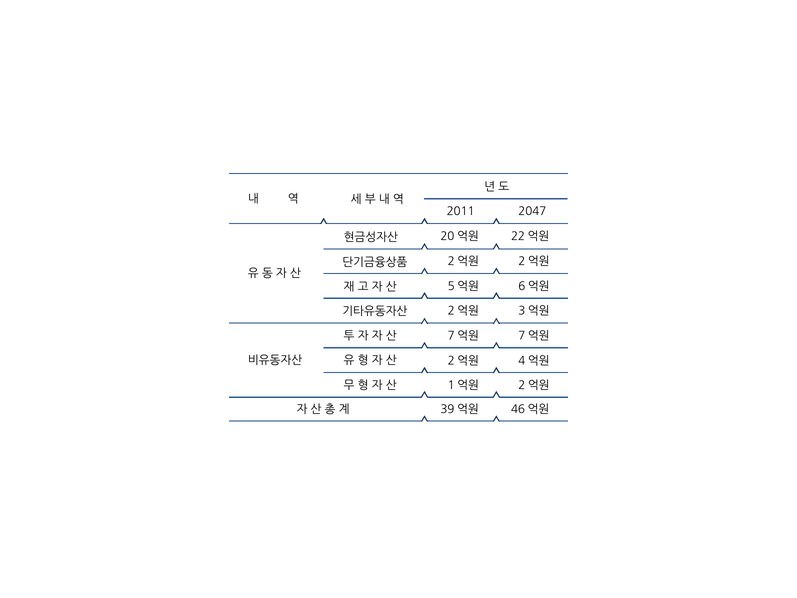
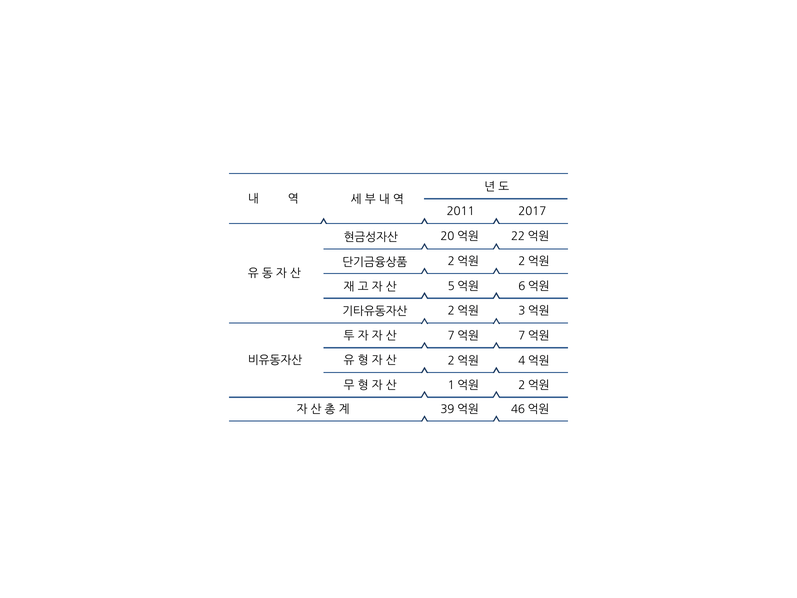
2047: 2047 -> 2017
